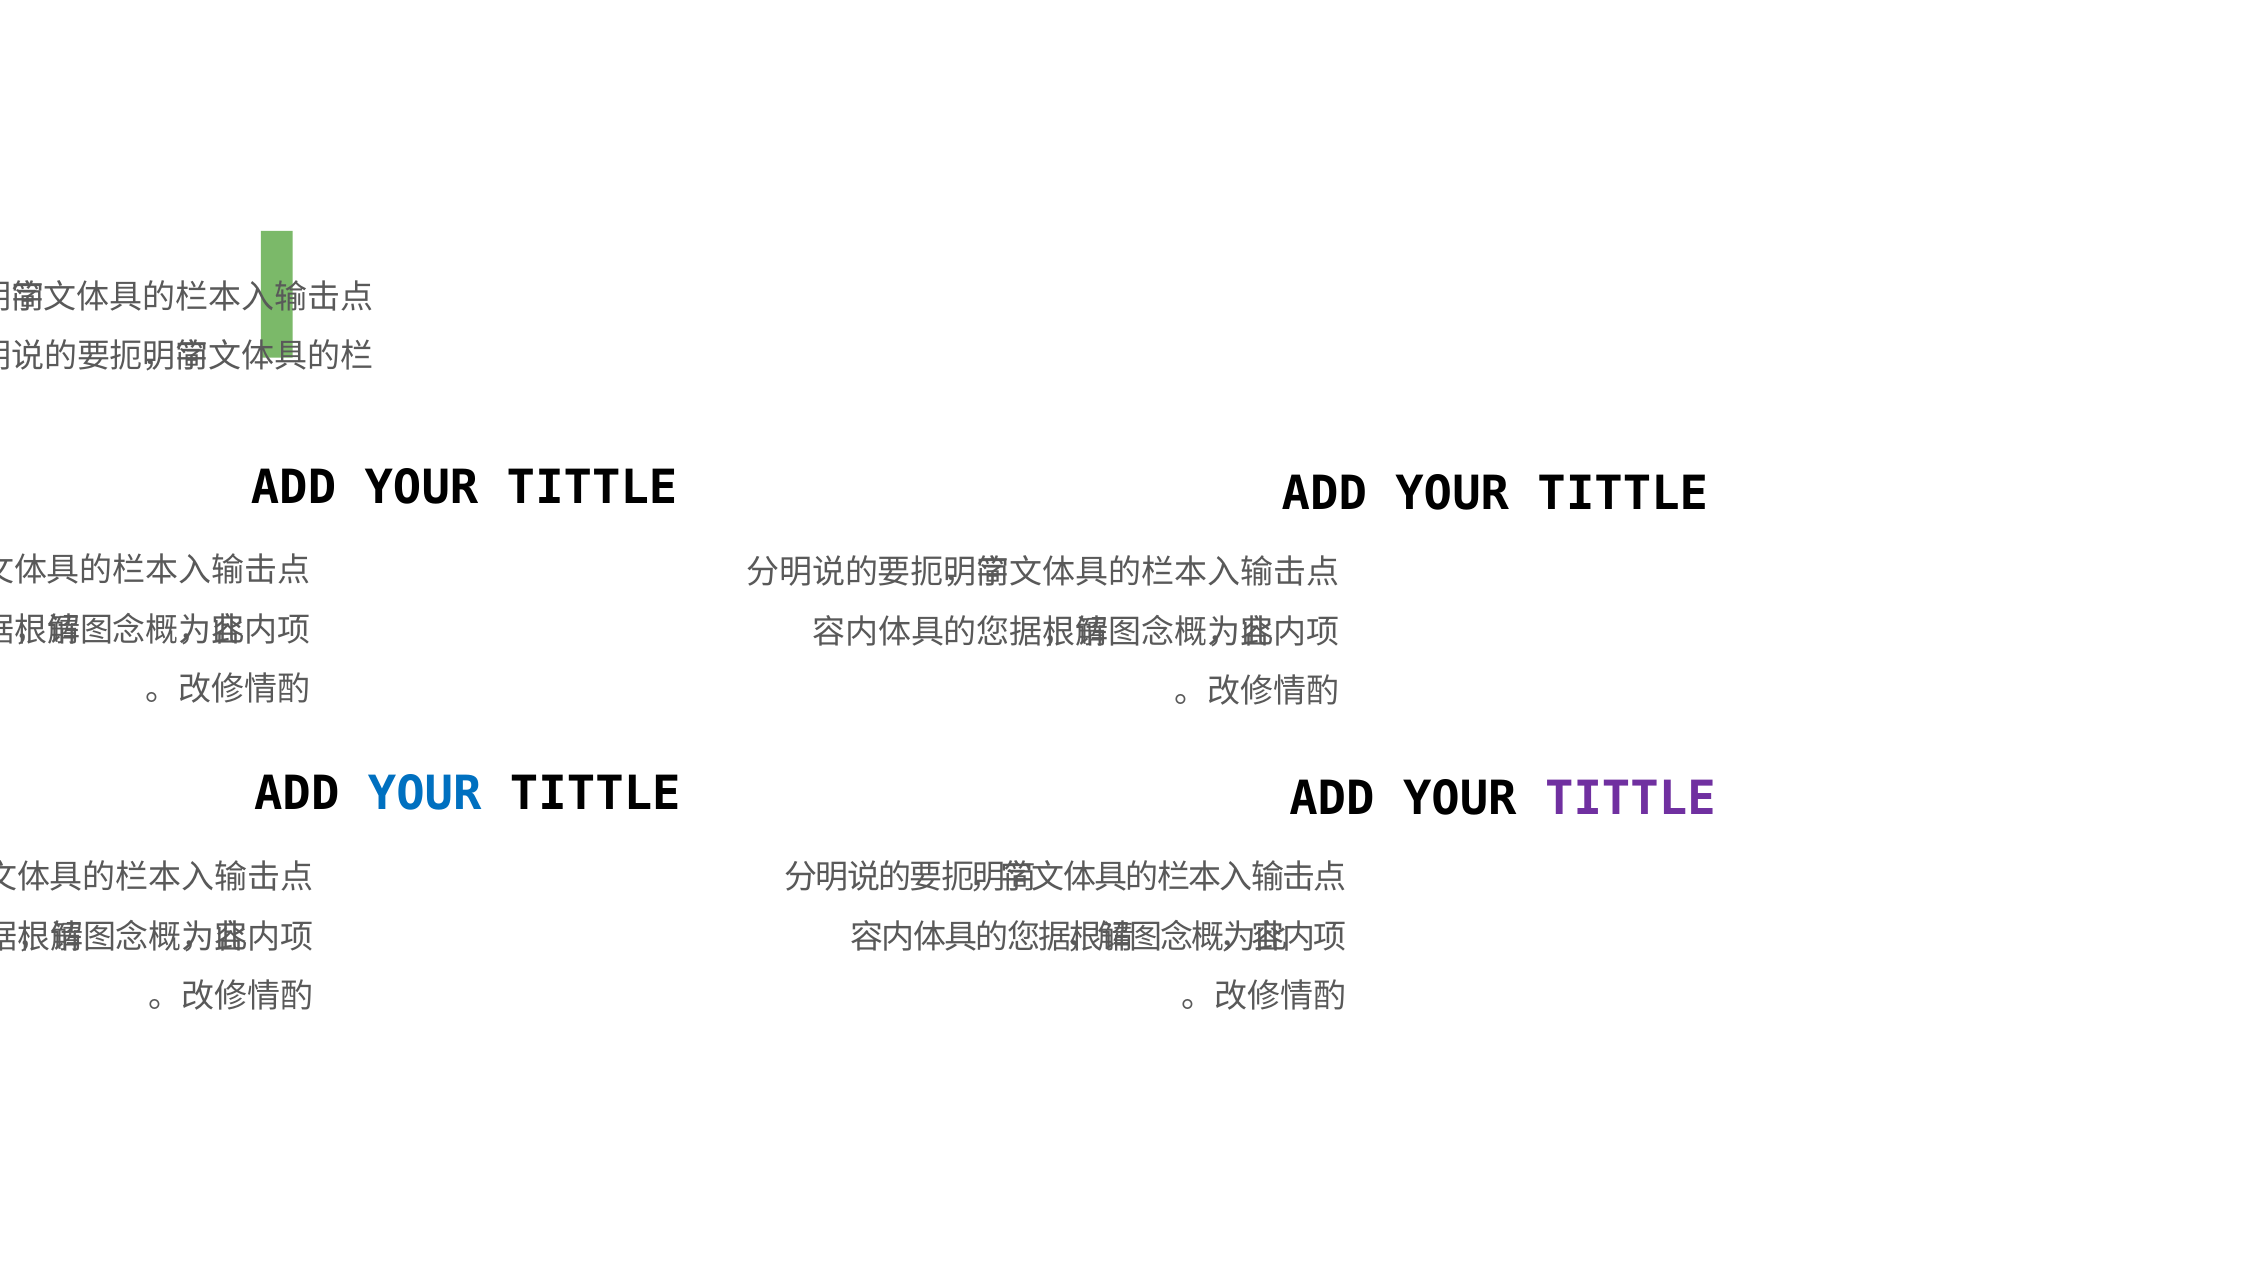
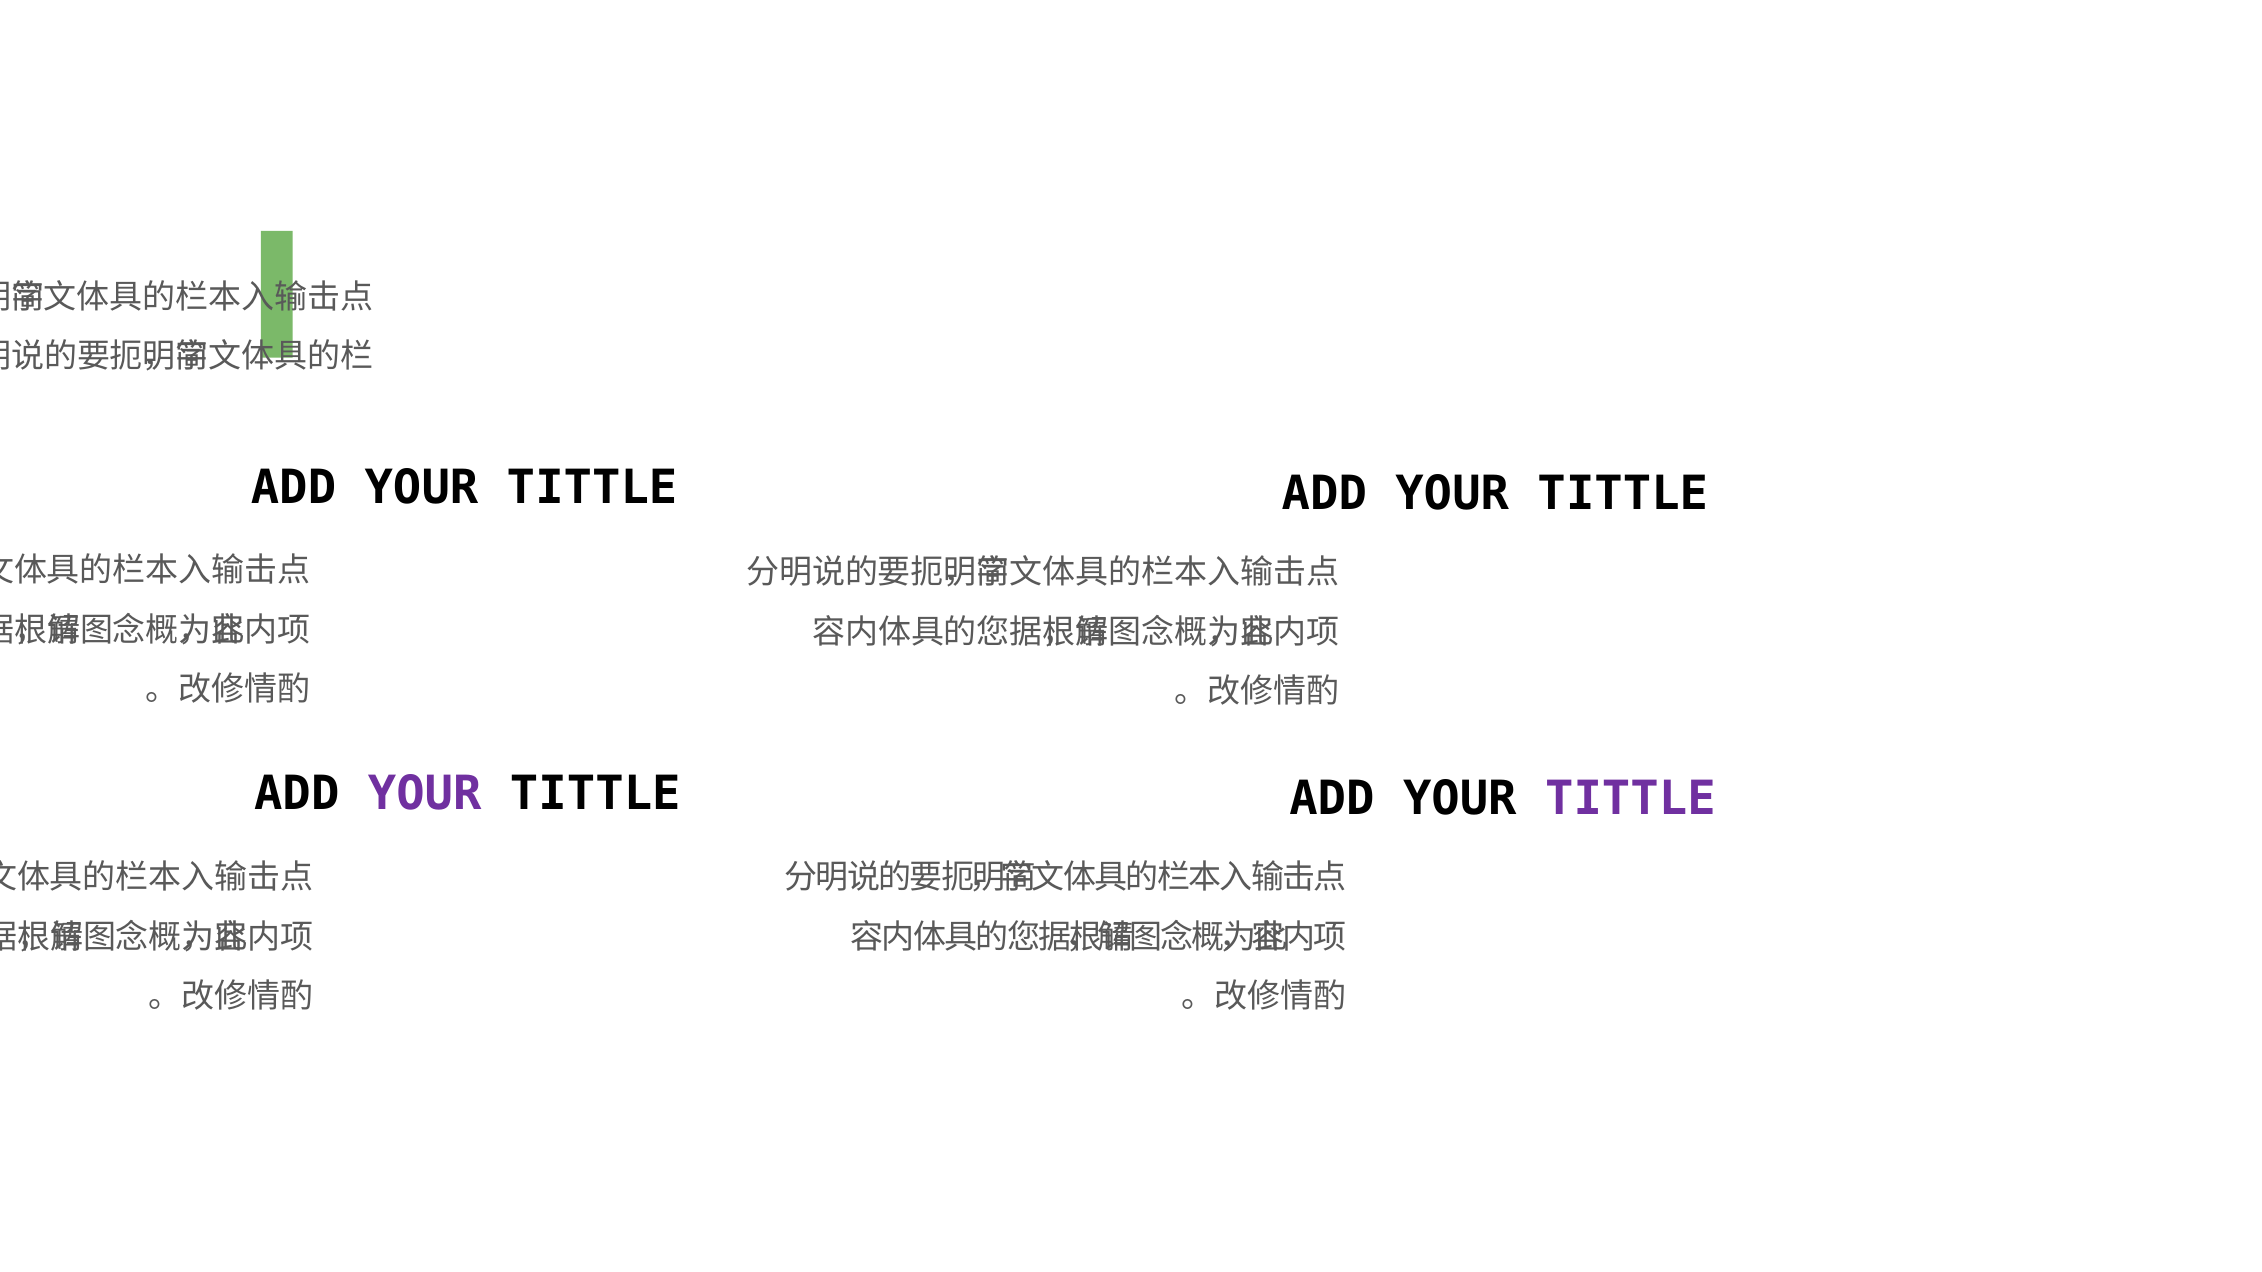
YOUR at (425, 794) colour: blue -> purple
